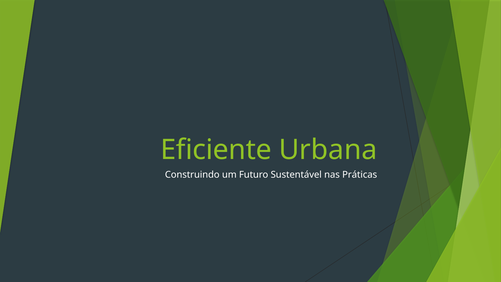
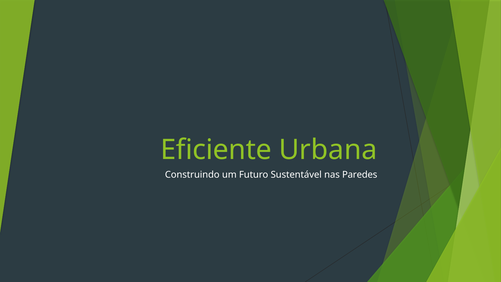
Práticas: Práticas -> Paredes
